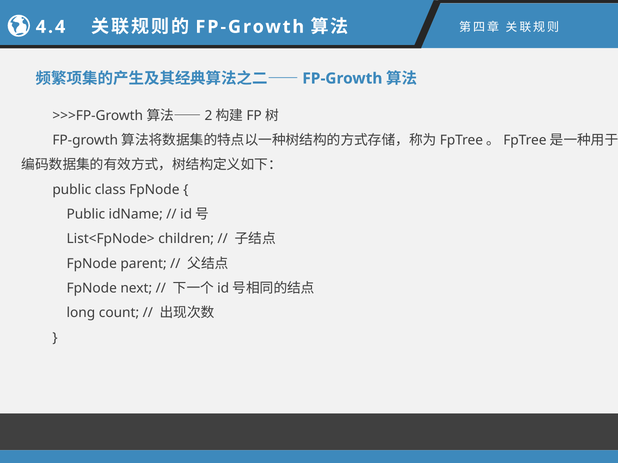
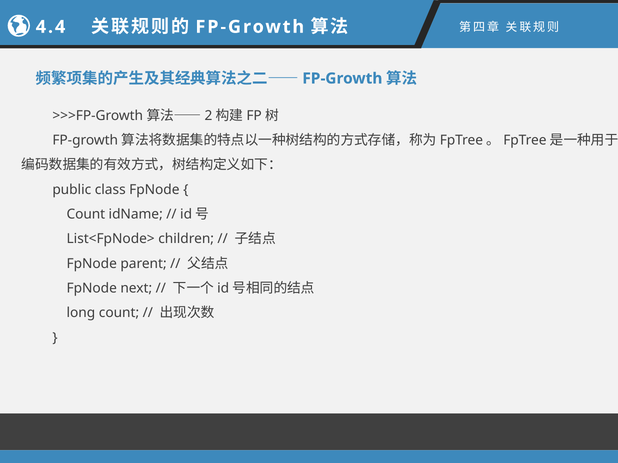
Public at (86, 215): Public -> Count
